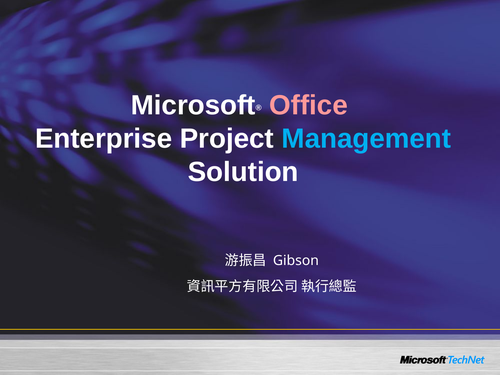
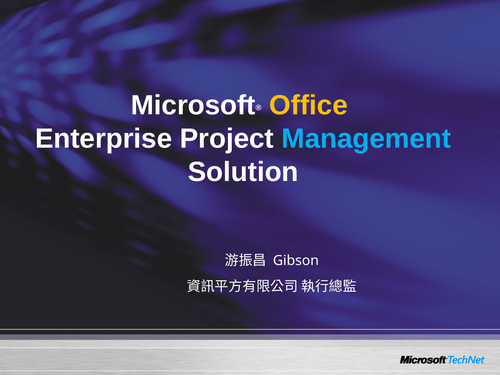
Office colour: pink -> yellow
